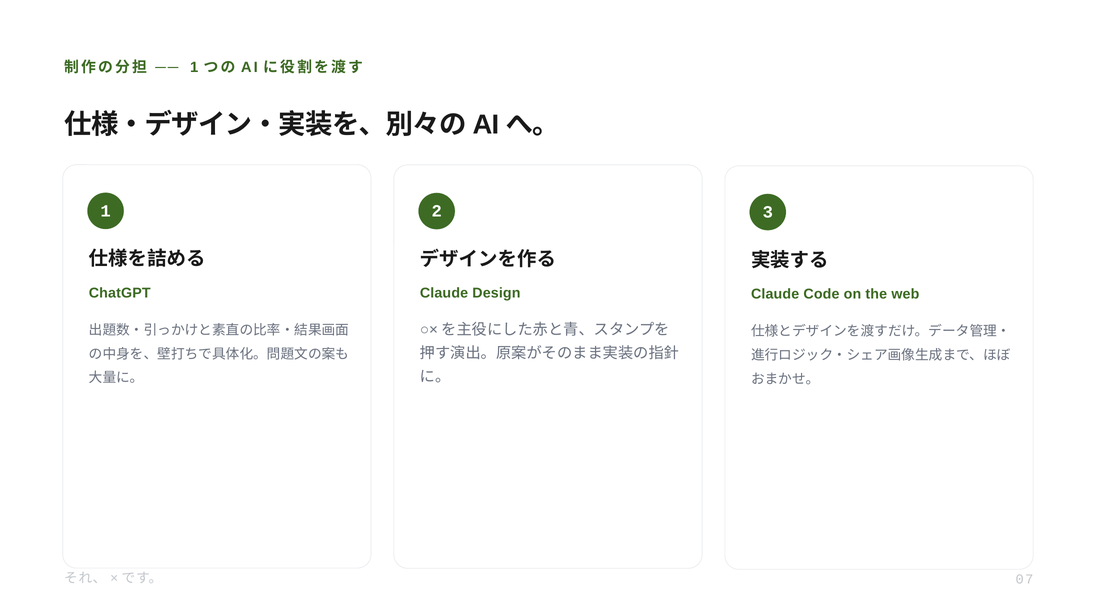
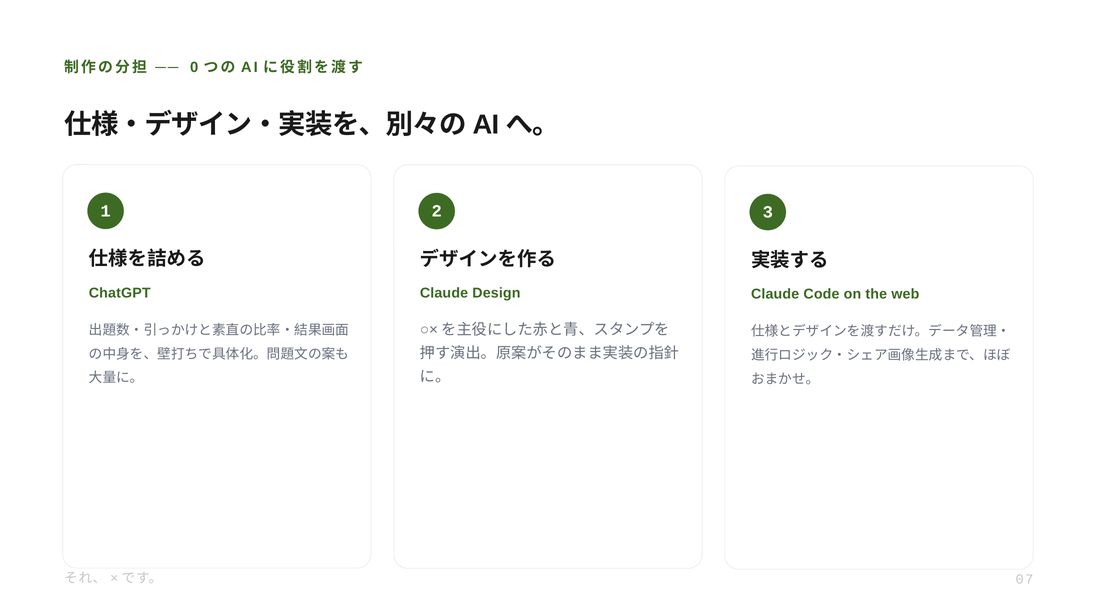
1 at (194, 67): 1 -> 0
